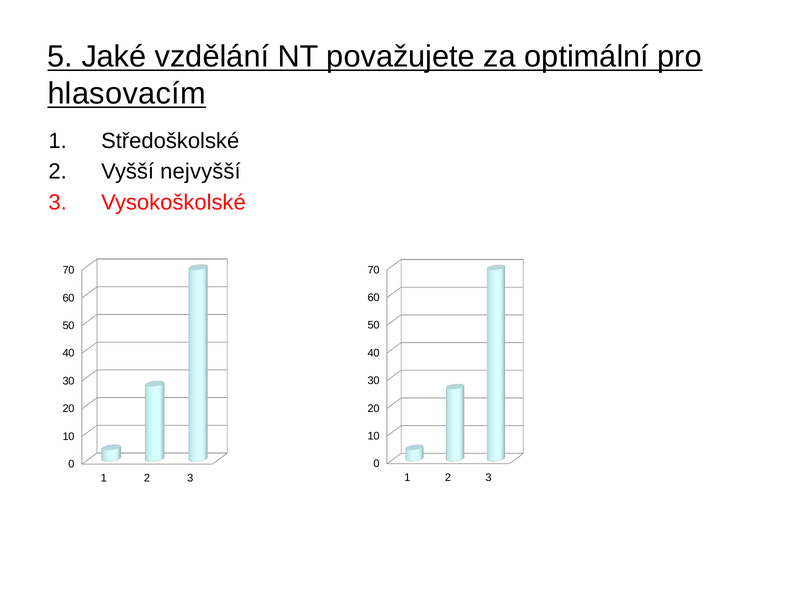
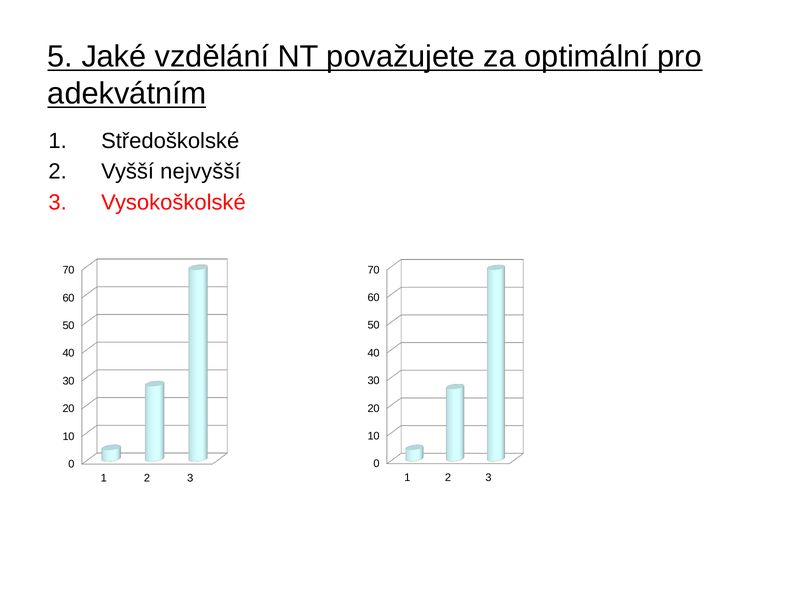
hlasovacím: hlasovacím -> adekvátním
